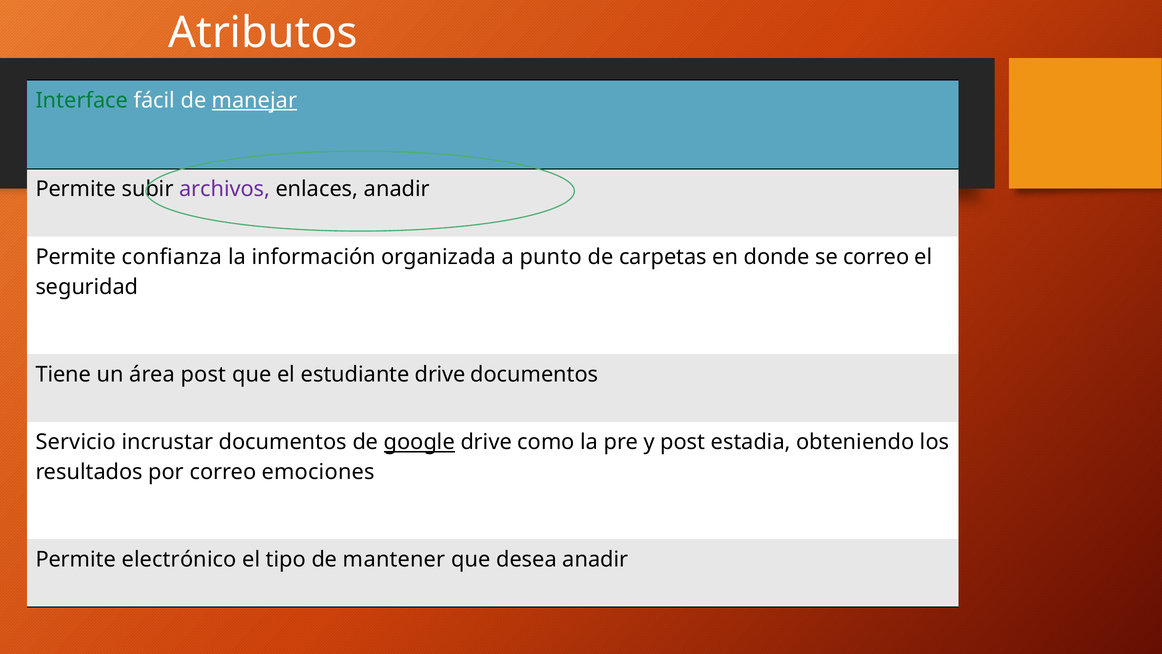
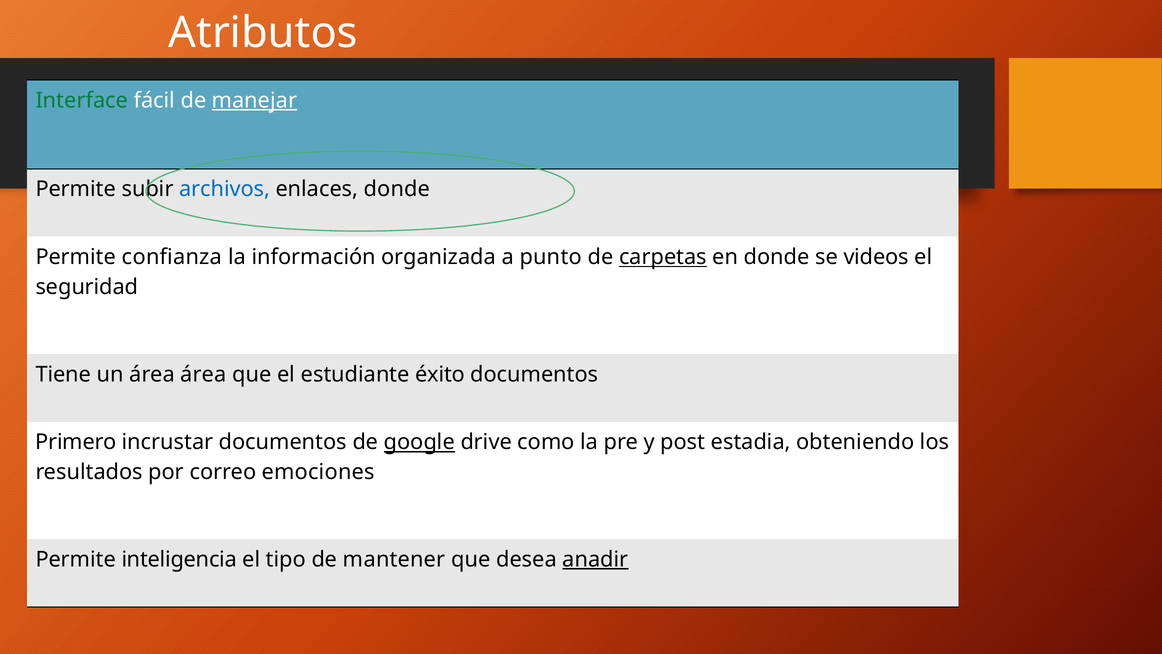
archivos colour: purple -> blue
enlaces anadir: anadir -> donde
carpetas underline: none -> present
se correo: correo -> videos
área post: post -> área
estudiante drive: drive -> éxito
Servicio: Servicio -> Primero
electrónico: electrónico -> inteligencia
anadir at (595, 559) underline: none -> present
